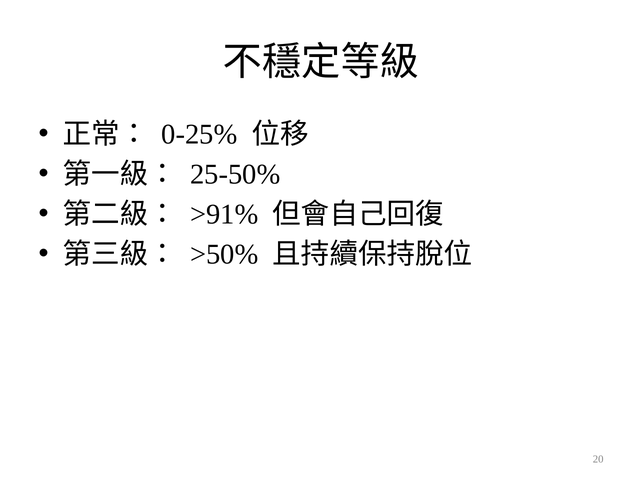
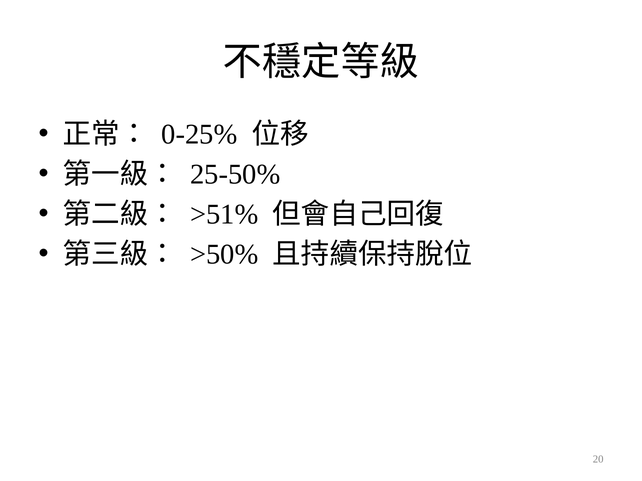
>91%: >91% -> >51%
